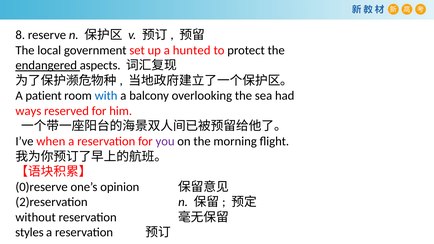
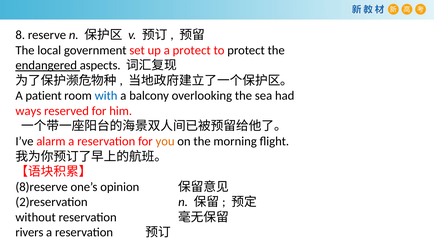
a hunted: hunted -> protect
when: when -> alarm
you colour: purple -> orange
0)reserve: 0)reserve -> 8)reserve
styles: styles -> rivers
